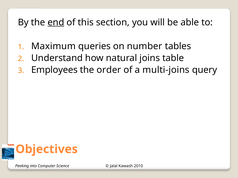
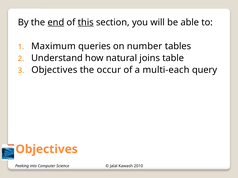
this underline: none -> present
Employees at (54, 70): Employees -> Objectives
order: order -> occur
multi-joins: multi-joins -> multi-each
